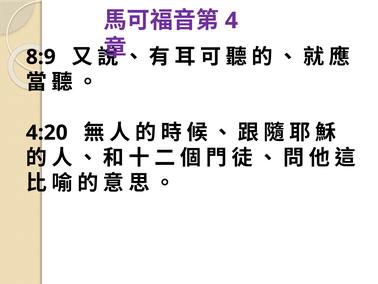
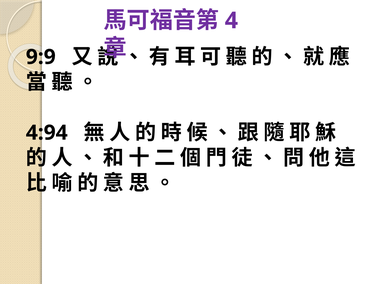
8:9: 8:9 -> 9:9
4:20: 4:20 -> 4:94
